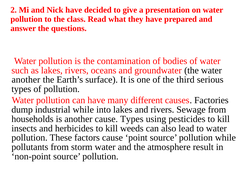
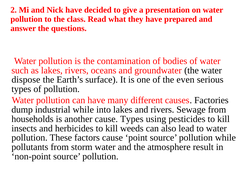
another at (26, 80): another -> dispose
third: third -> even
